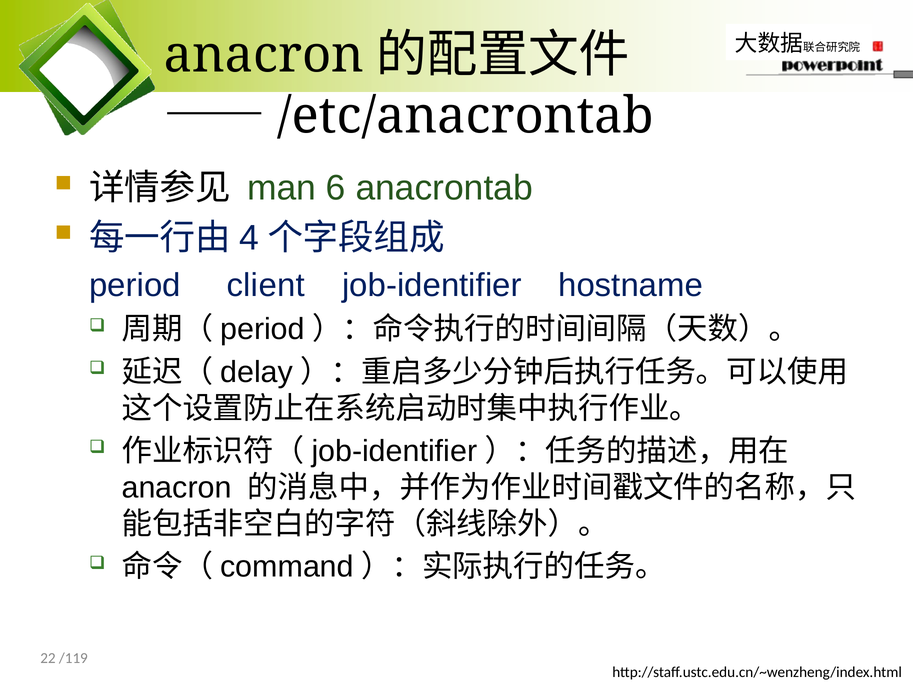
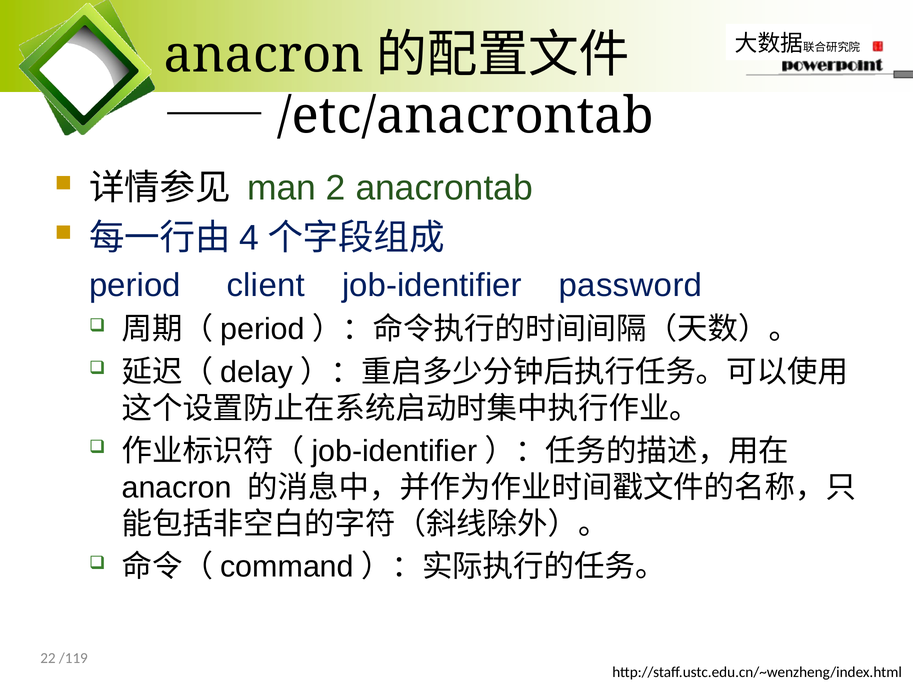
6: 6 -> 2
hostname: hostname -> password
